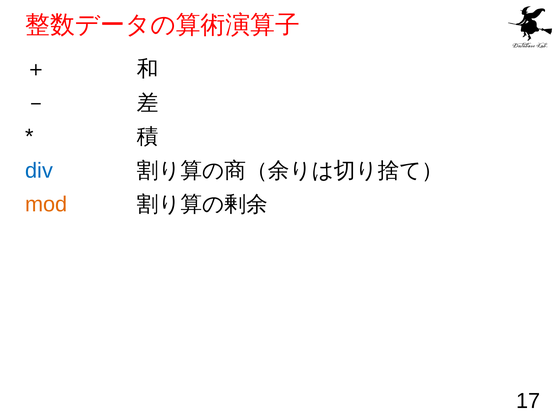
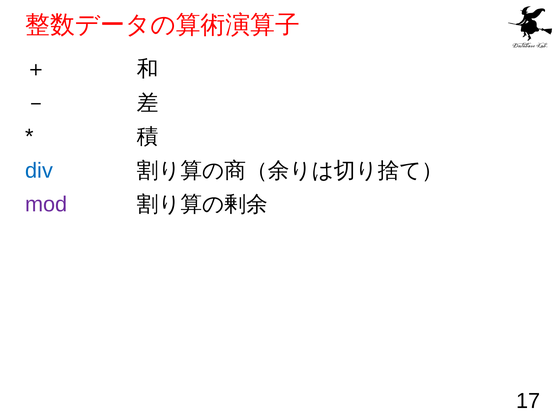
mod colour: orange -> purple
